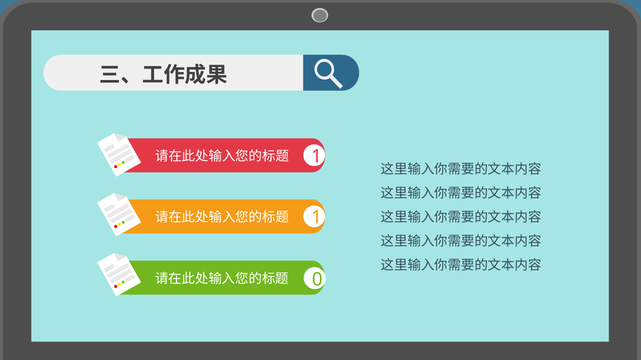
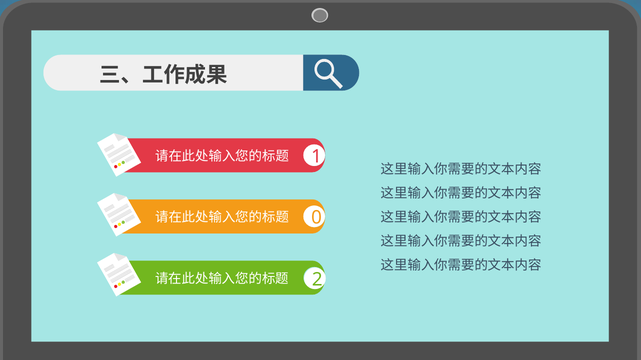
1 at (317, 218): 1 -> 0
0: 0 -> 2
